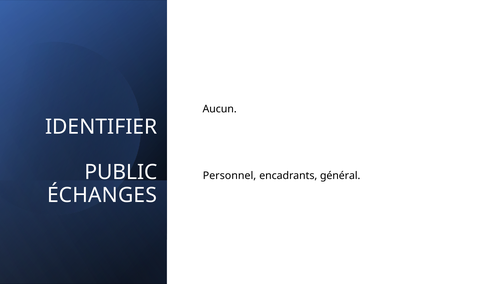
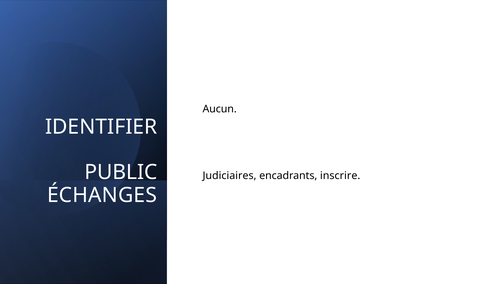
Personnel: Personnel -> Judiciaires
général: général -> inscrire
